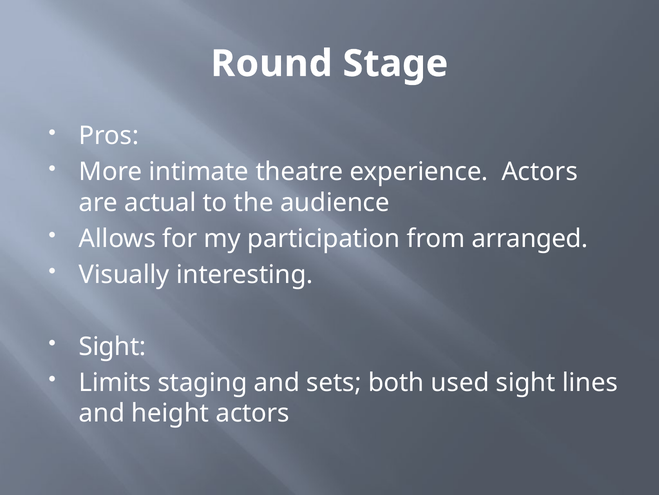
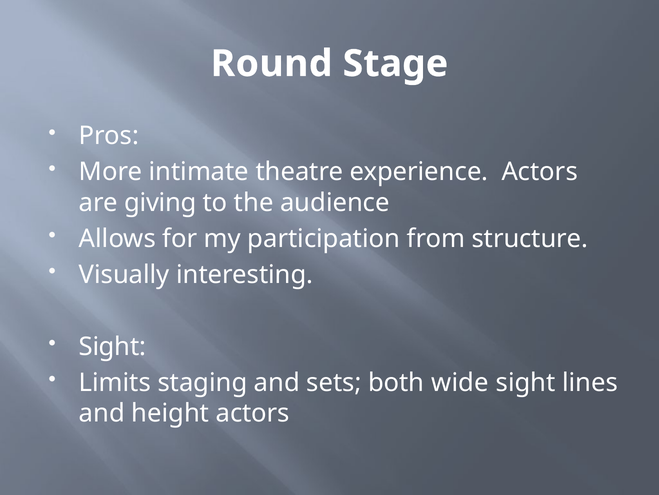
actual: actual -> giving
arranged: arranged -> structure
used: used -> wide
